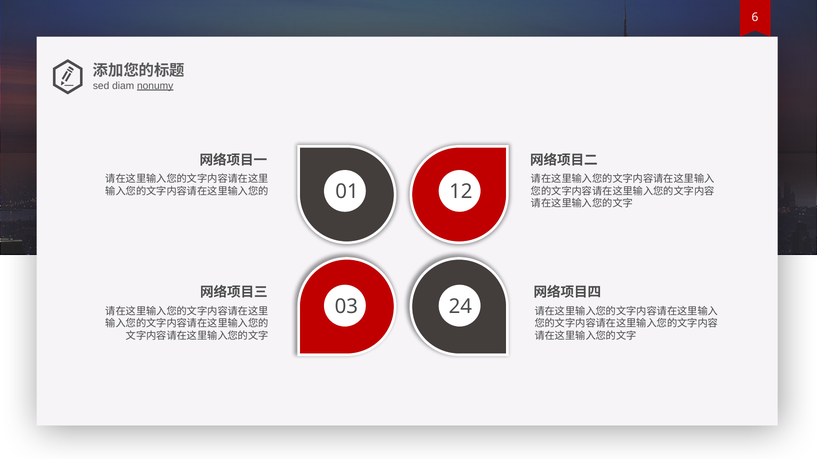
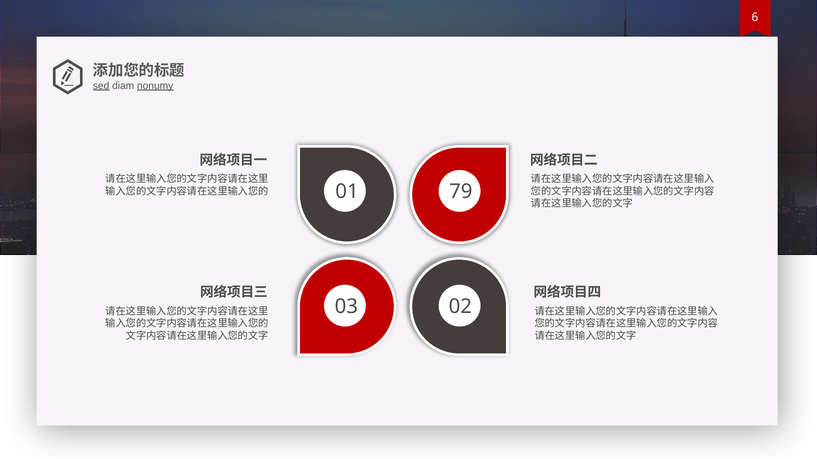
sed underline: none -> present
12: 12 -> 79
24: 24 -> 02
